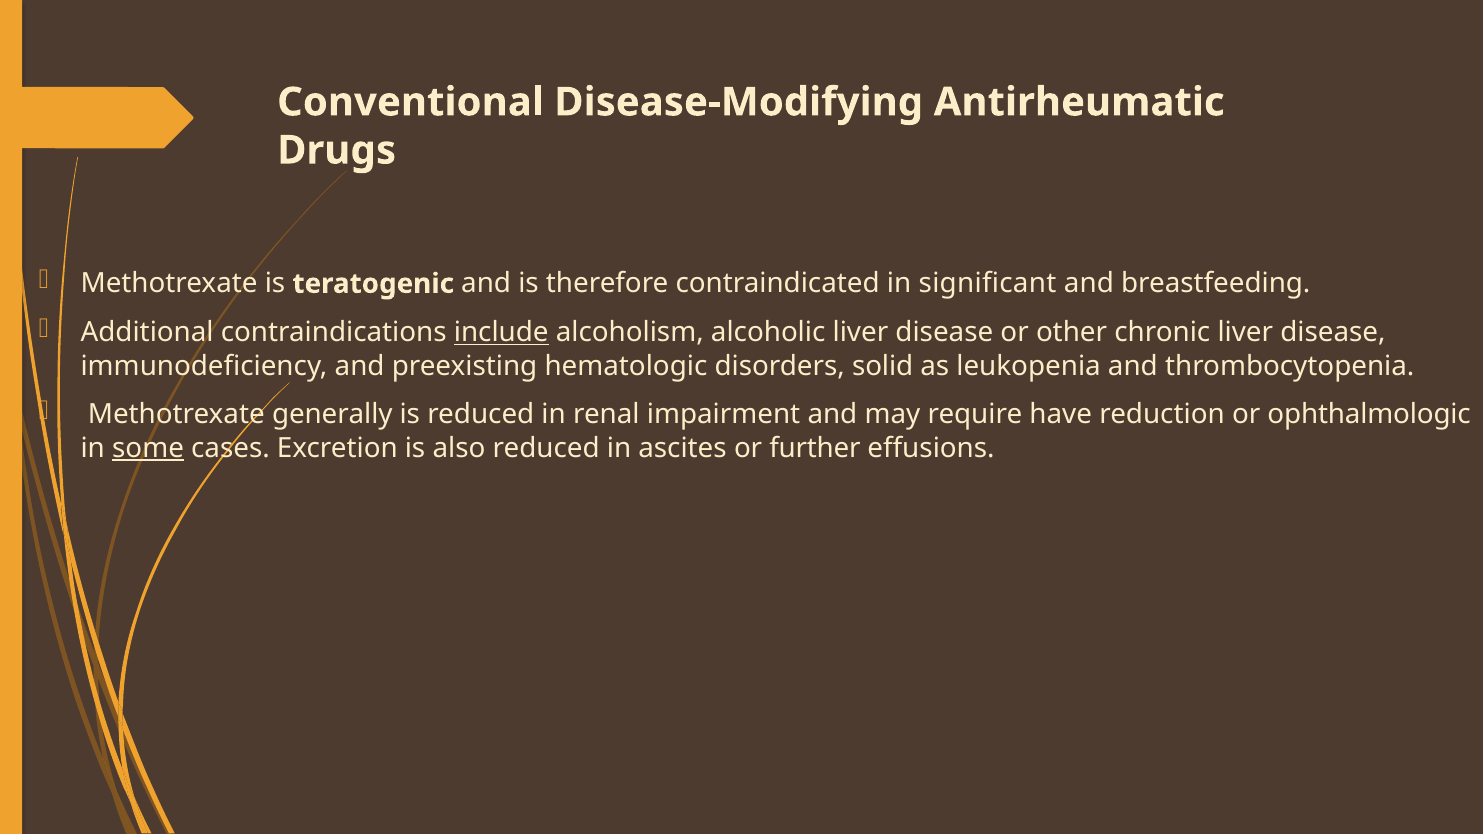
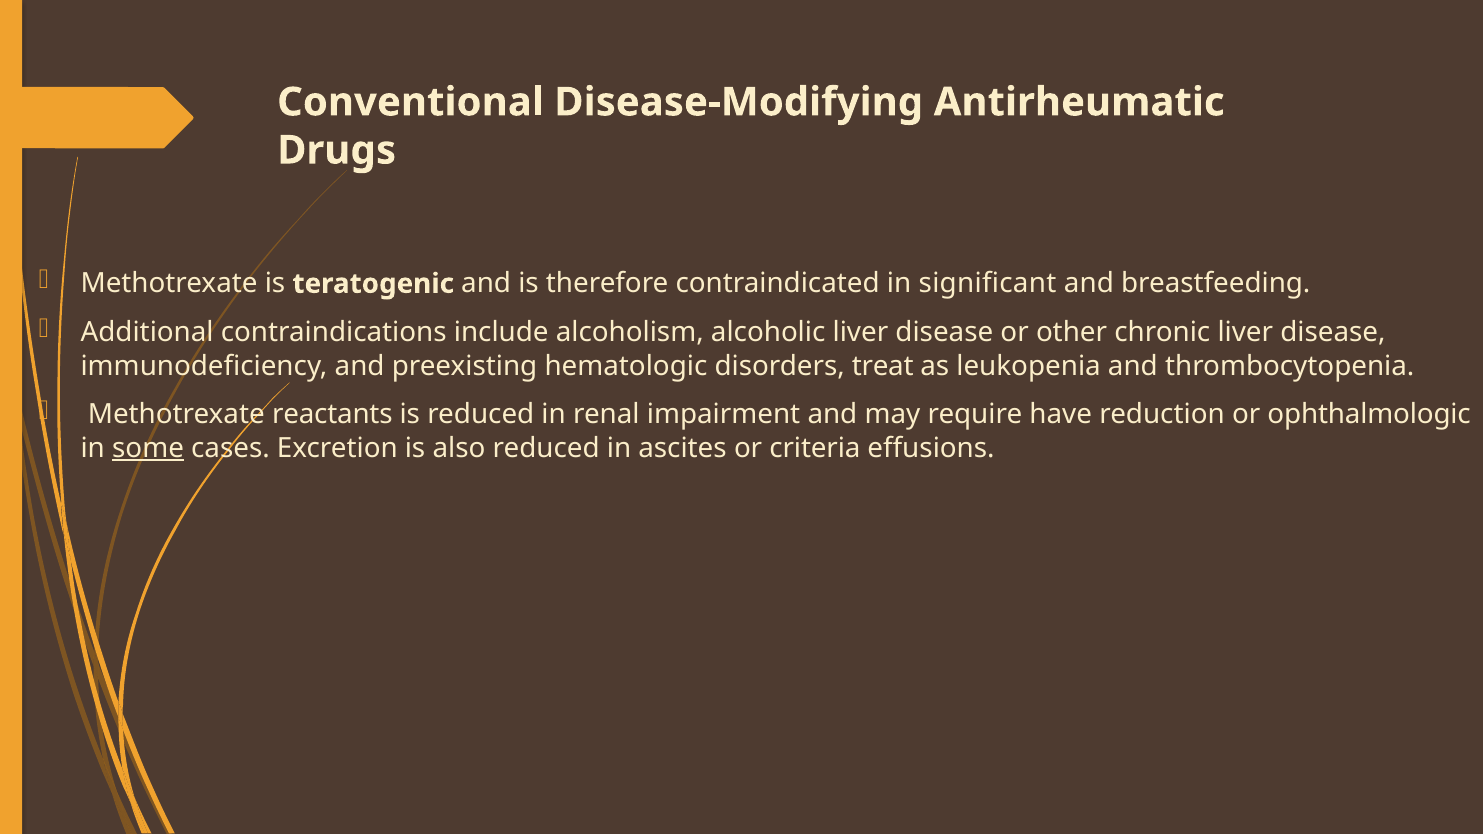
include underline: present -> none
solid: solid -> treat
generally: generally -> reactants
further: further -> criteria
